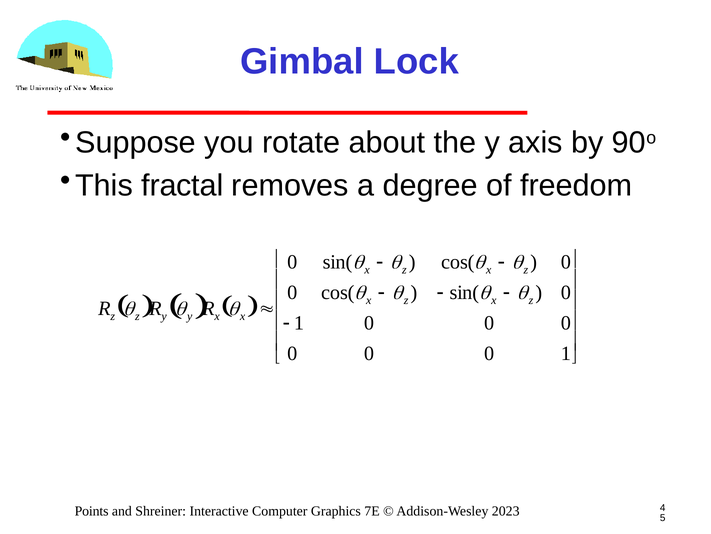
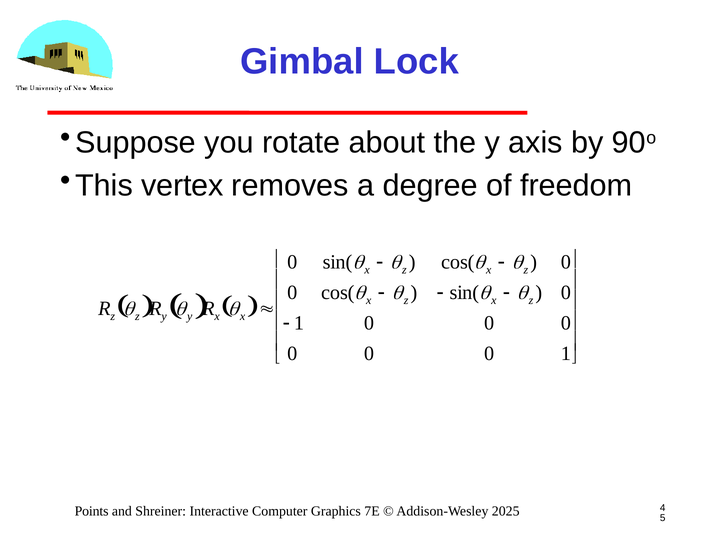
fractal: fractal -> vertex
2023: 2023 -> 2025
